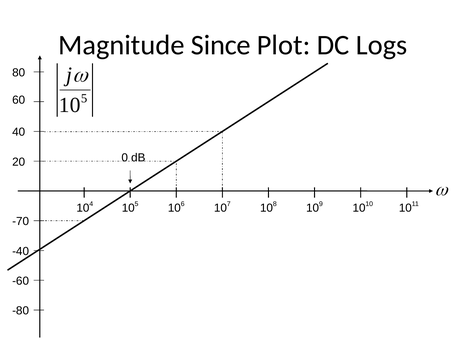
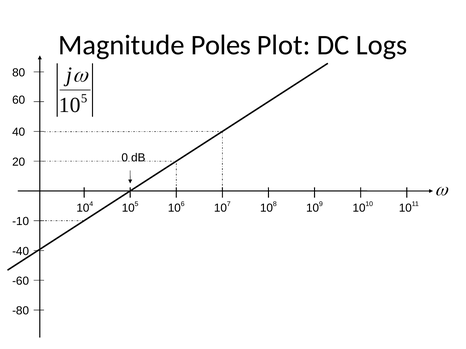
Since: Since -> Poles
-70: -70 -> -10
